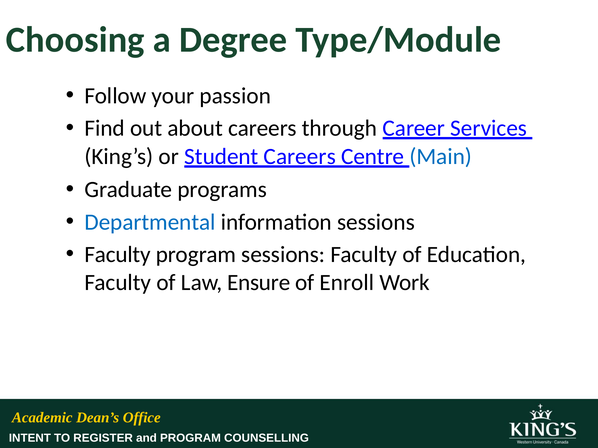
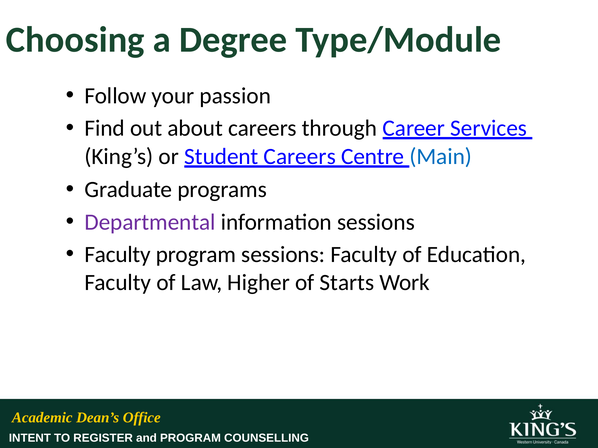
Departmental colour: blue -> purple
Ensure: Ensure -> Higher
Enroll: Enroll -> Starts
